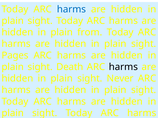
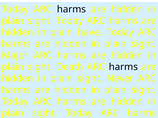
harms at (71, 9) colour: blue -> black
from: from -> have
Pages: Pages -> Major
